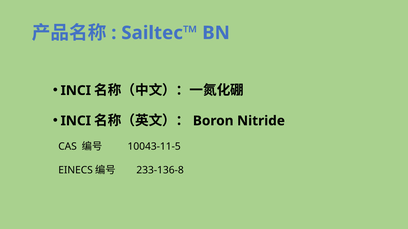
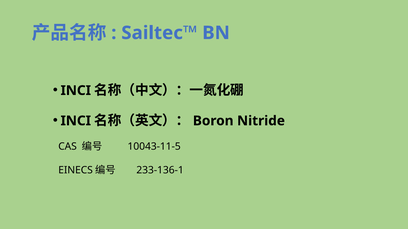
233-136-8: 233-136-8 -> 233-136-1
